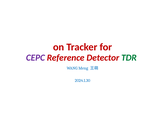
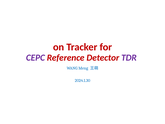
TDR colour: green -> purple
